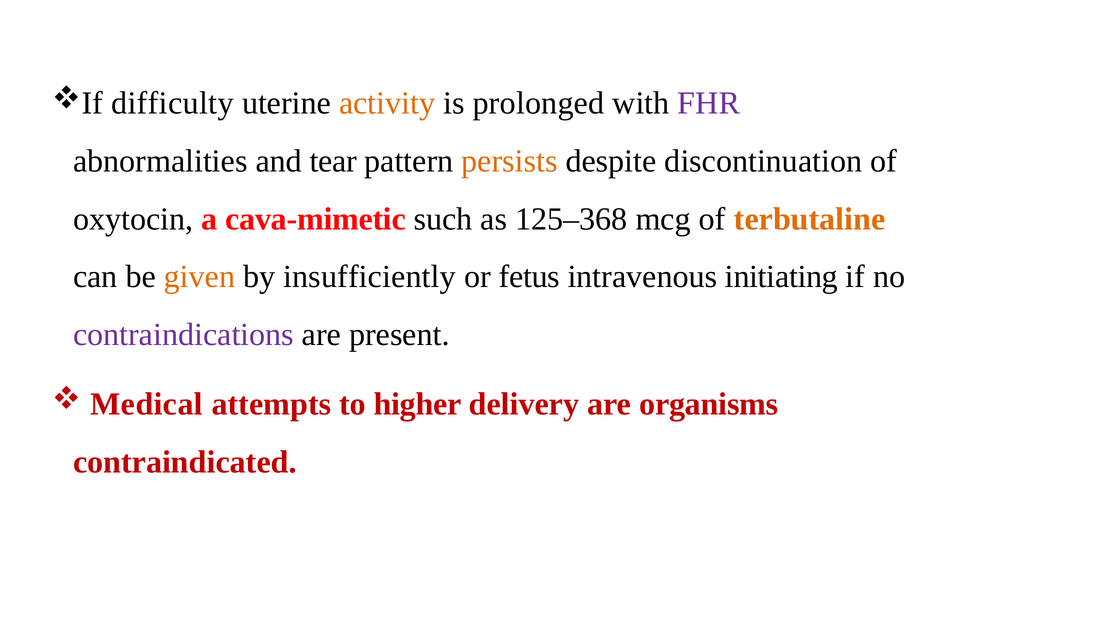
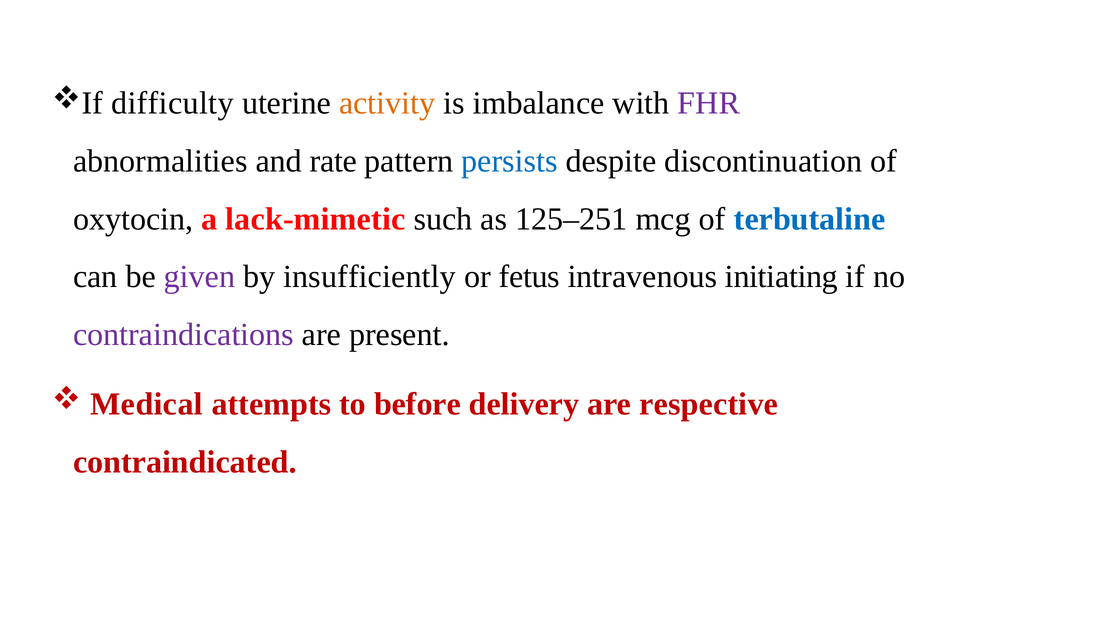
prolonged: prolonged -> imbalance
tear: tear -> rate
persists colour: orange -> blue
cava-mimetic: cava-mimetic -> lack-mimetic
125–368: 125–368 -> 125–251
terbutaline colour: orange -> blue
given colour: orange -> purple
higher: higher -> before
organisms: organisms -> respective
